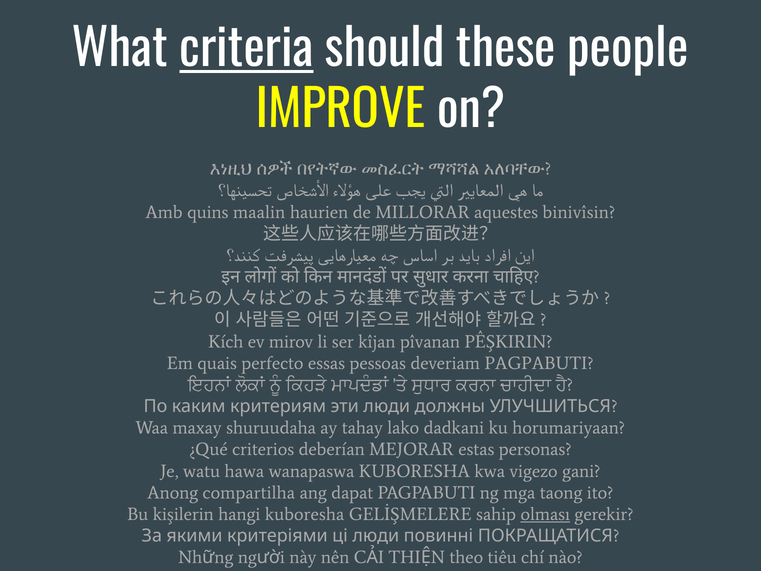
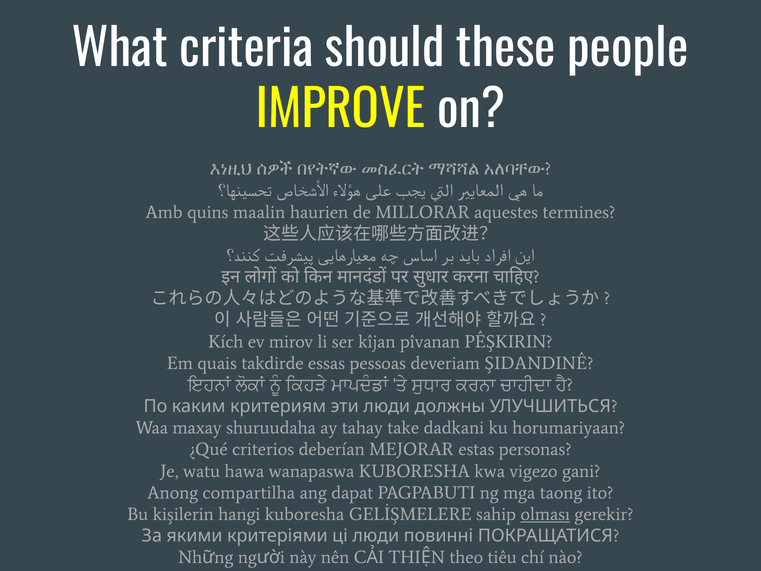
criteria underline: present -> none
binivîsin: binivîsin -> termines
perfecto: perfecto -> takdirde
deveriam PAGPABUTI: PAGPABUTI -> ŞIDANDINÊ
lako: lako -> take
